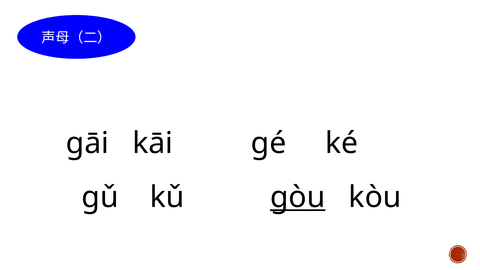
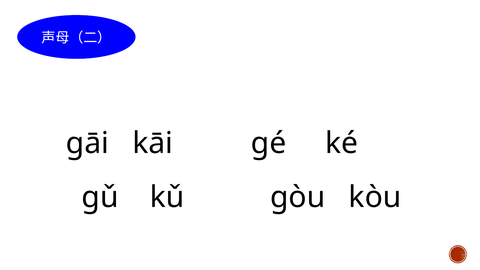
gòu underline: present -> none
